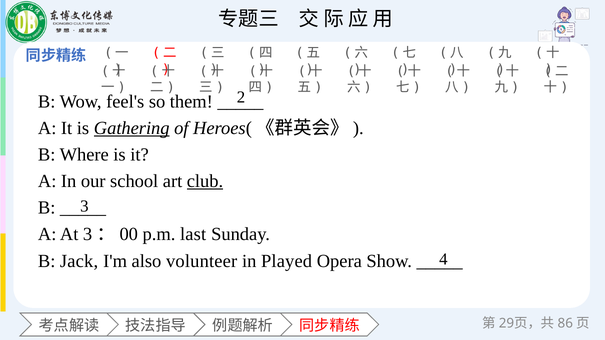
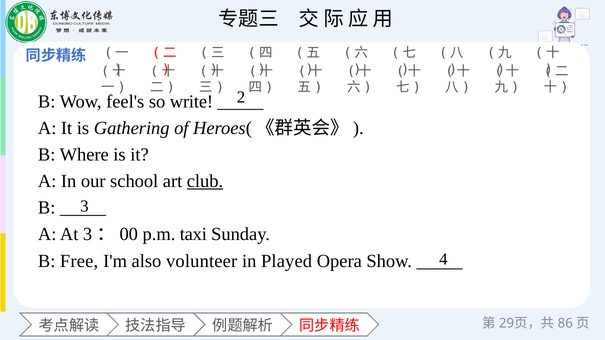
them: them -> write
Gathering underline: present -> none
last: last -> taxi
Jack: Jack -> Free
